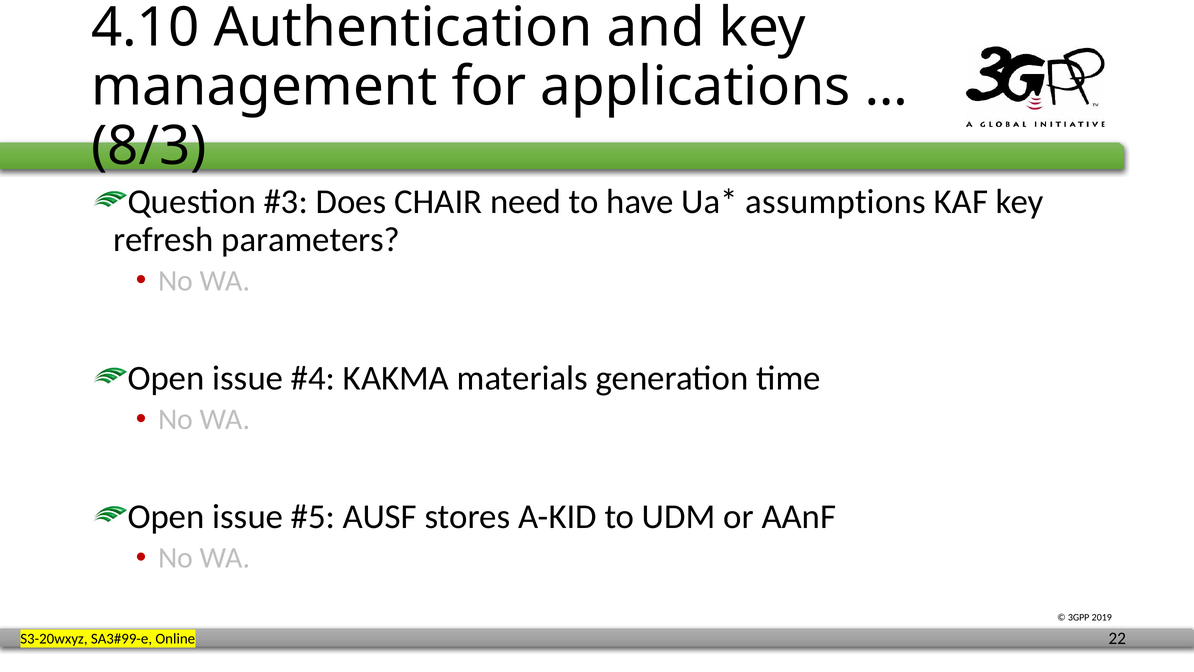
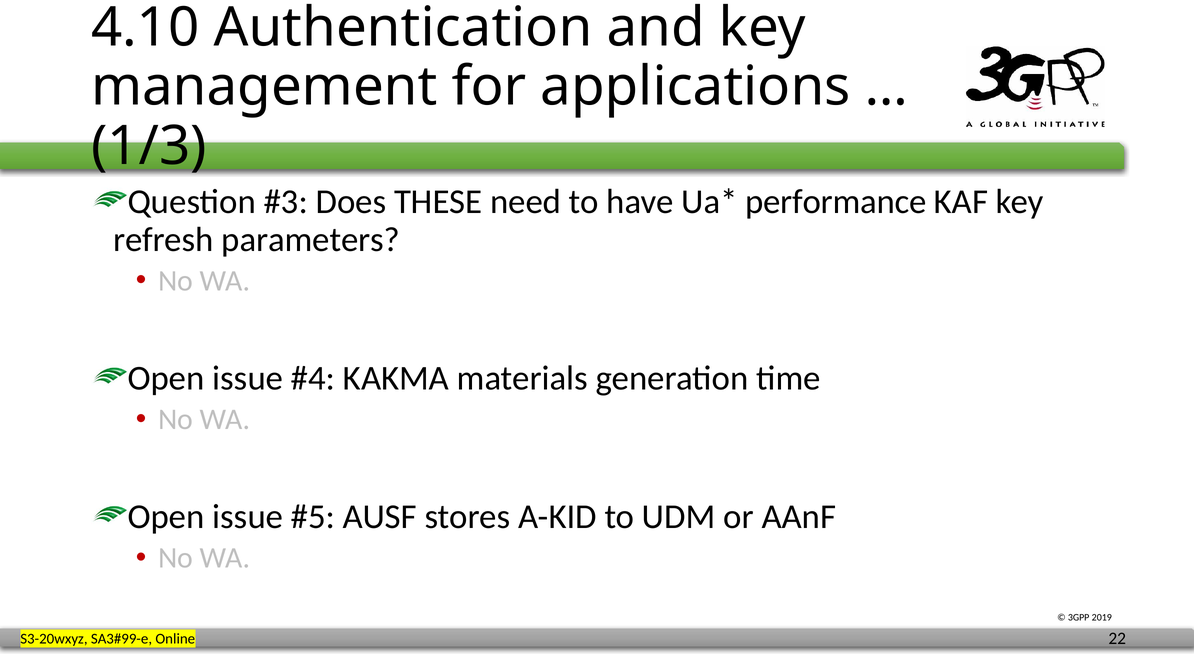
8/3: 8/3 -> 1/3
CHAIR: CHAIR -> THESE
assumptions: assumptions -> performance
